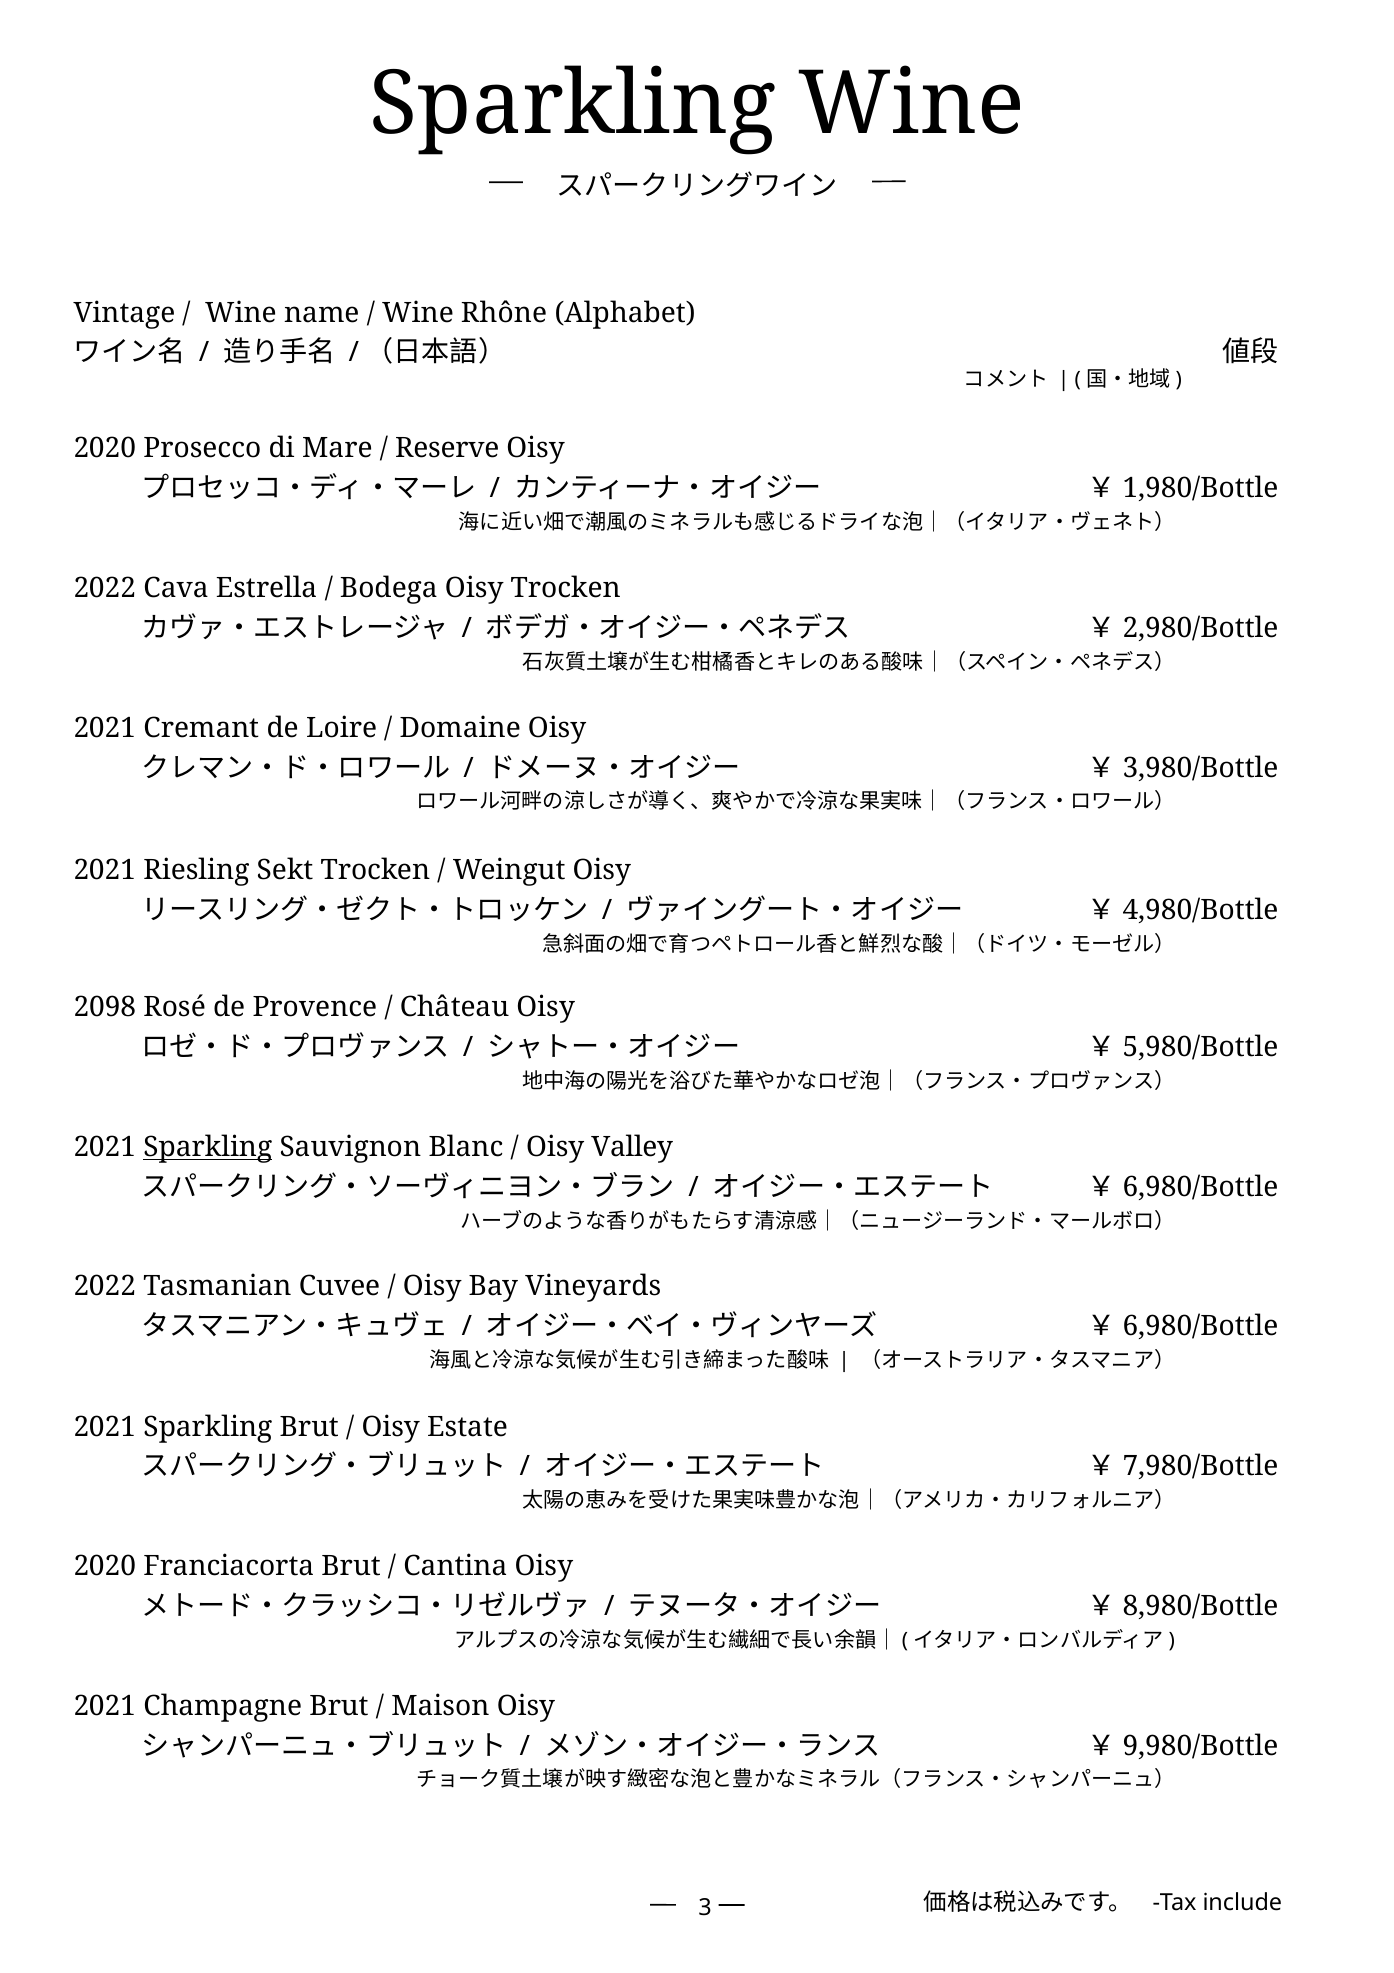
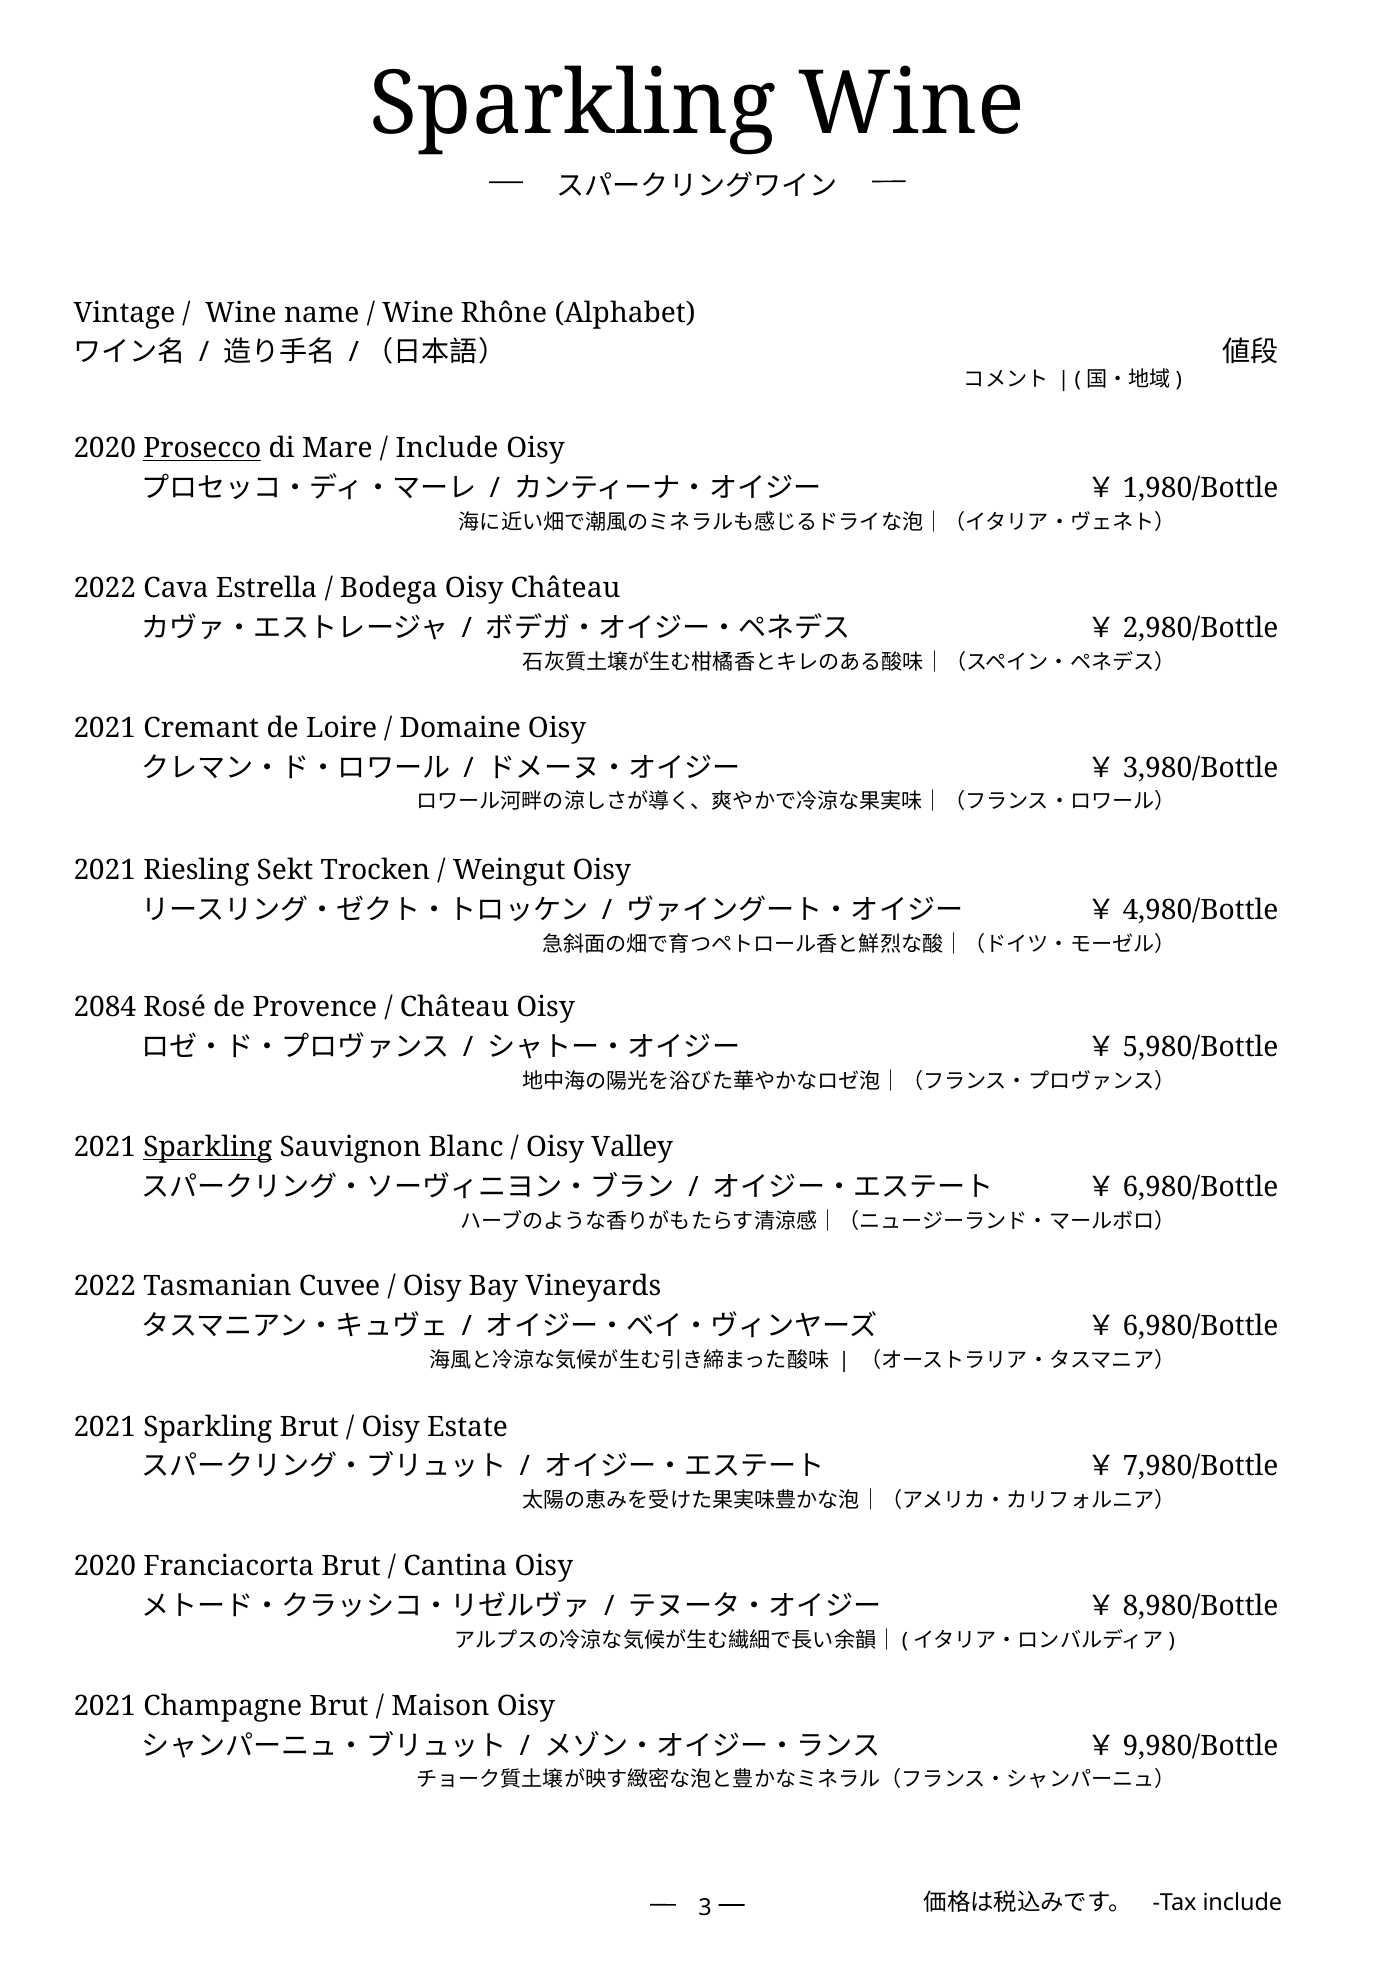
Prosecco underline: none -> present
Reserve at (447, 449): Reserve -> Include
Oisy Trocken: Trocken -> Château
2098: 2098 -> 2084
